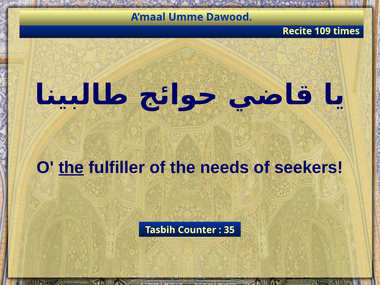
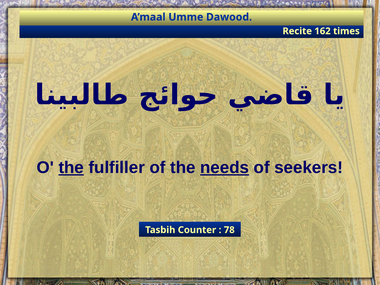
109: 109 -> 162
needs underline: none -> present
35: 35 -> 78
